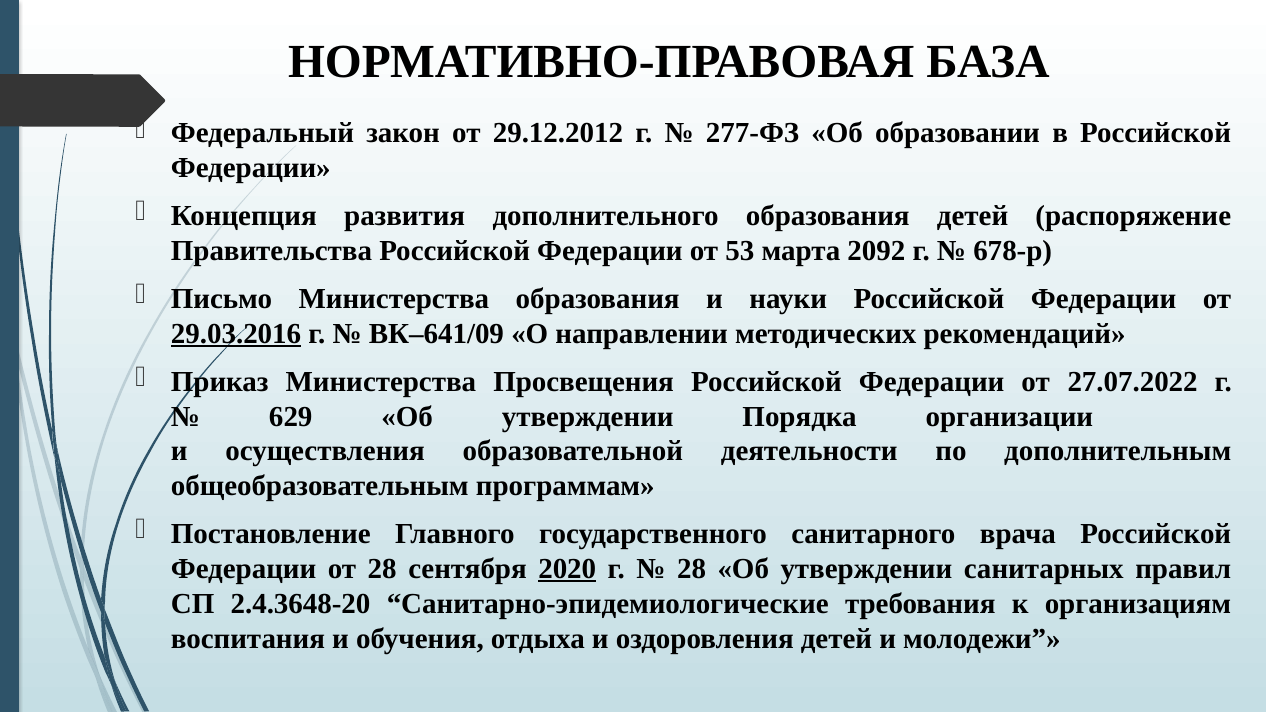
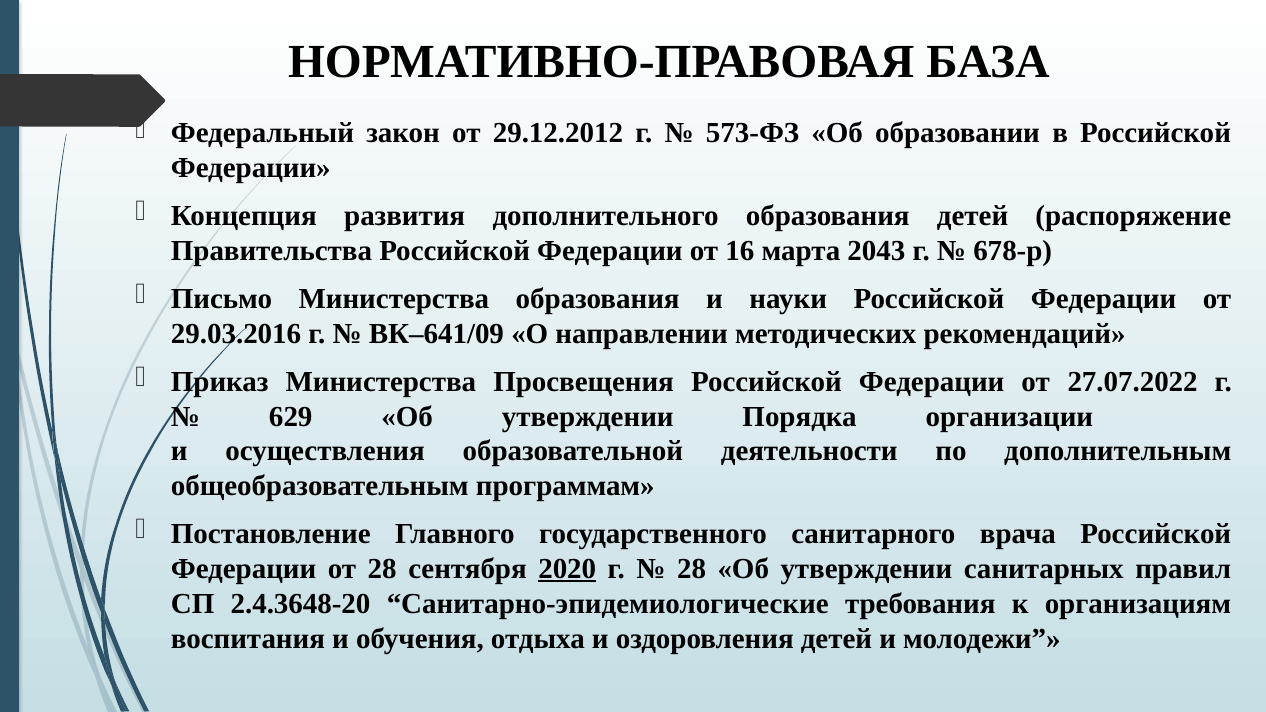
277-ФЗ: 277-ФЗ -> 573-ФЗ
53: 53 -> 16
2092: 2092 -> 2043
29.03.2016 underline: present -> none
